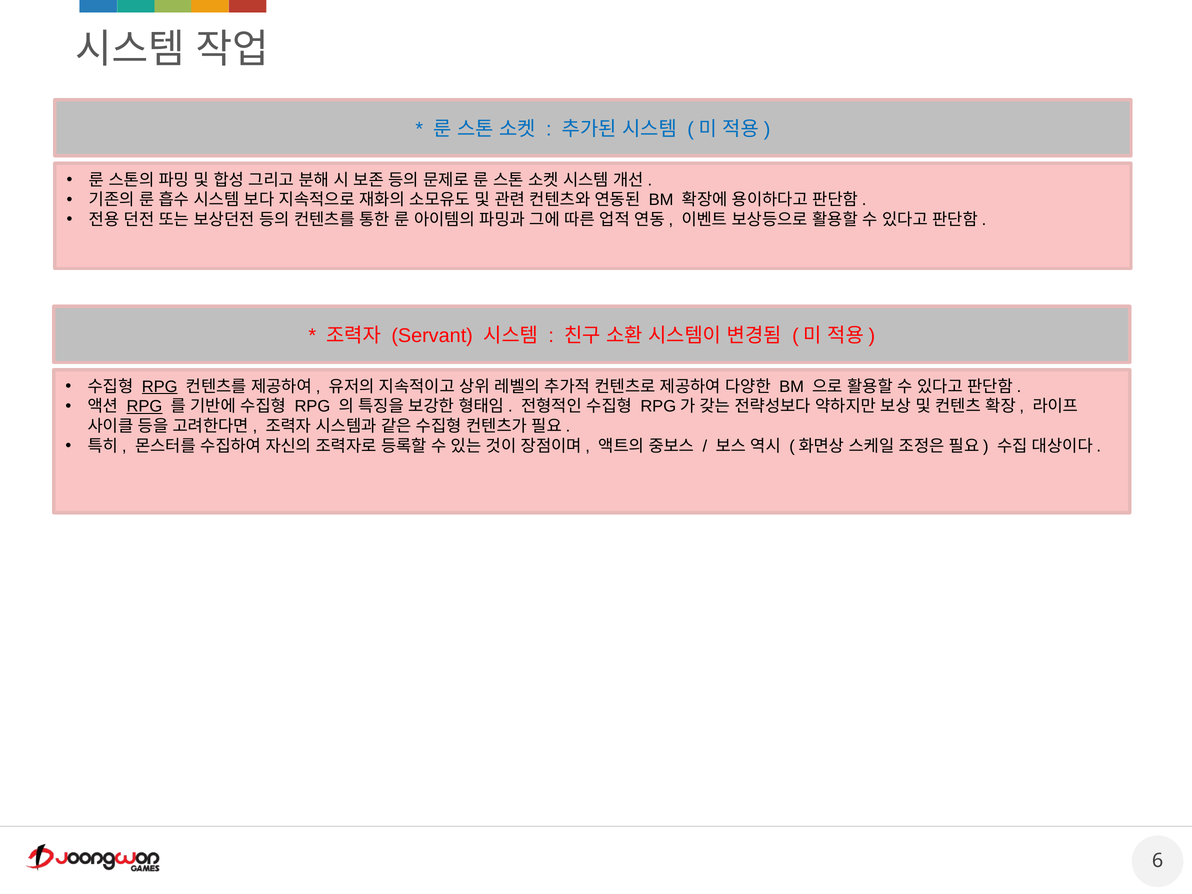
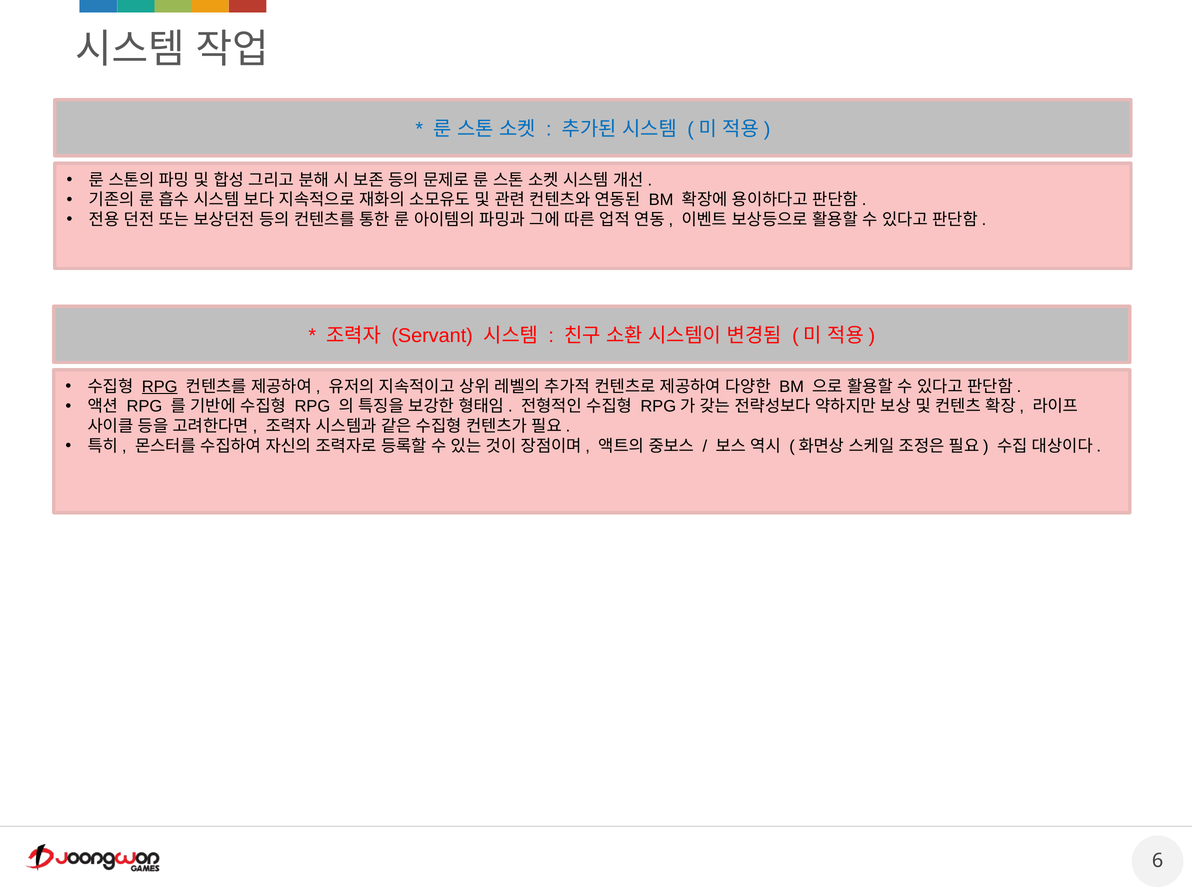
RPG at (144, 406) underline: present -> none
